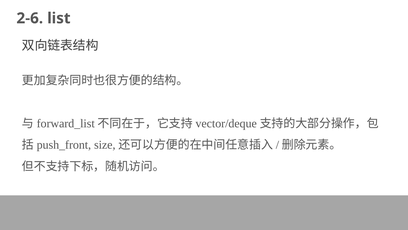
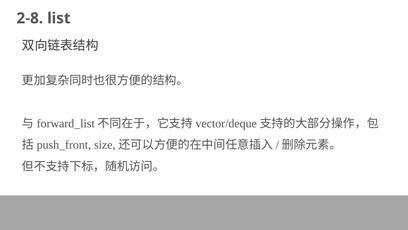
2-6: 2-6 -> 2-8
